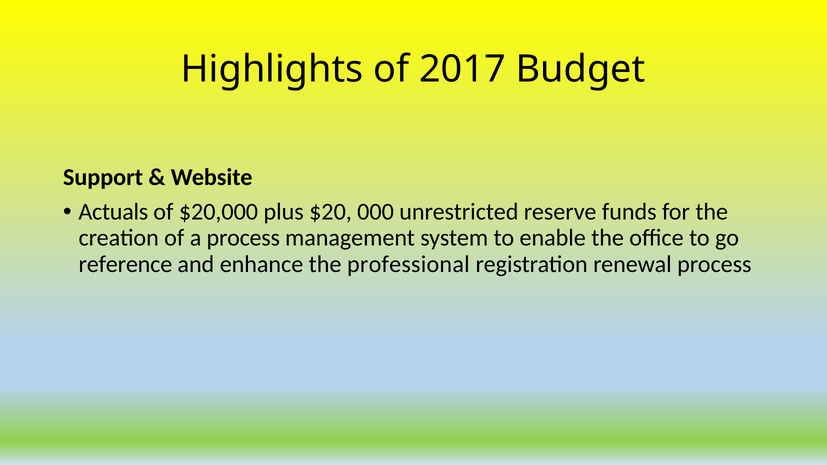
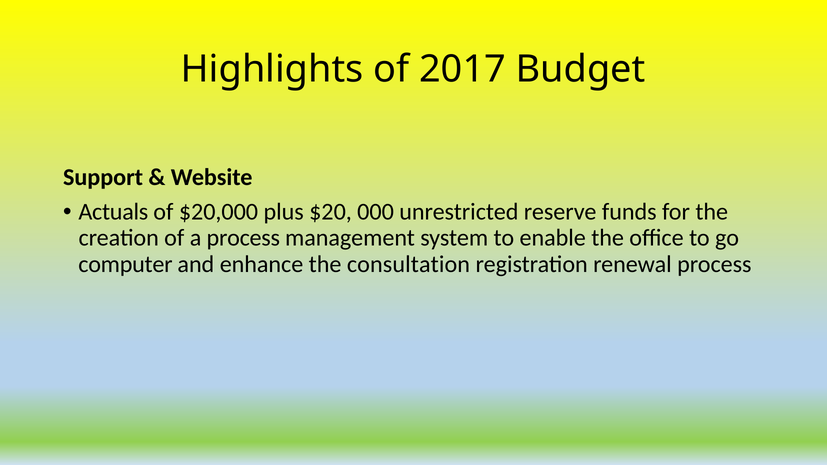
reference: reference -> computer
professional: professional -> consultation
